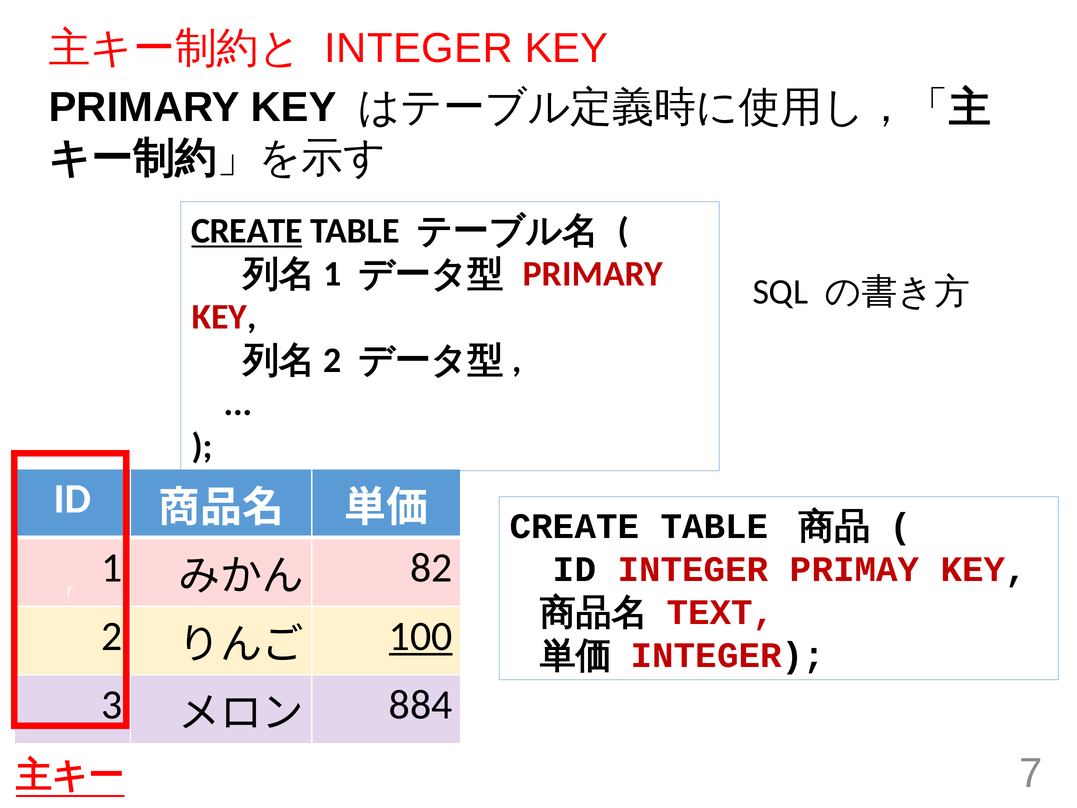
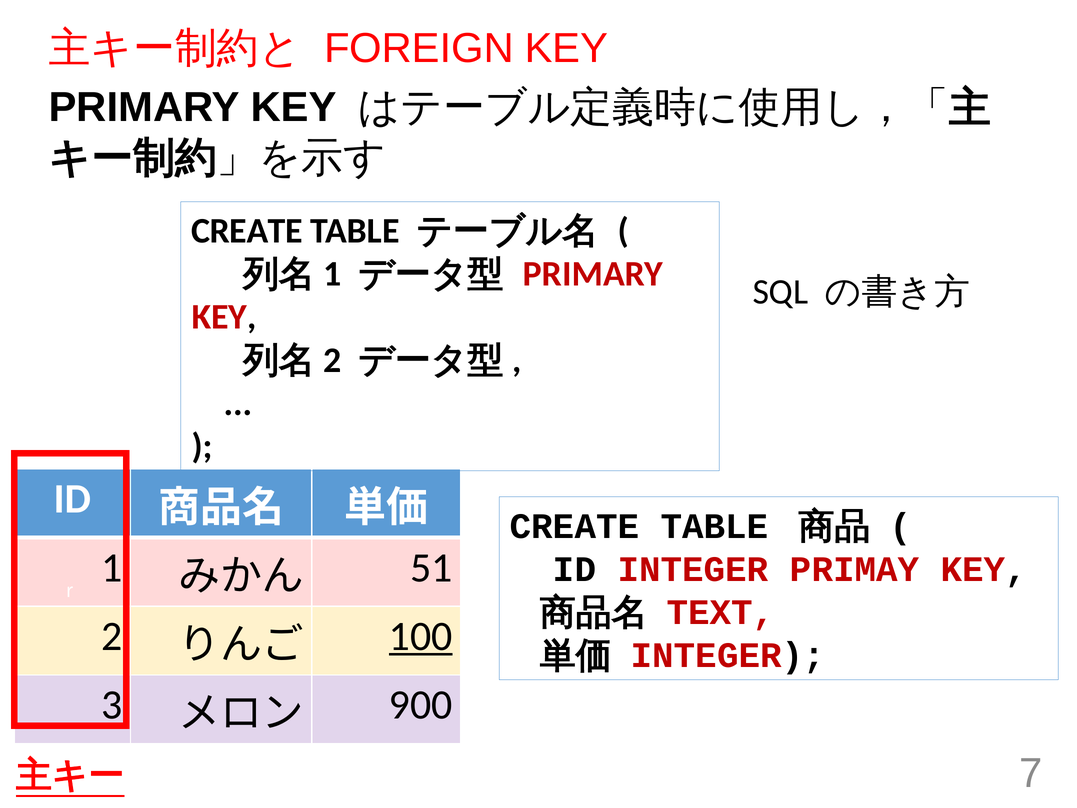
INTEGER at (419, 48): INTEGER -> FOREIGN
CREATE at (247, 231) underline: present -> none
82: 82 -> 51
884: 884 -> 900
